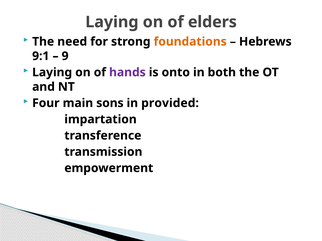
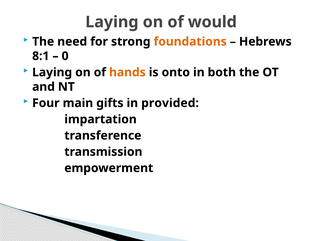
elders: elders -> would
9:1: 9:1 -> 8:1
9: 9 -> 0
hands colour: purple -> orange
sons: sons -> gifts
